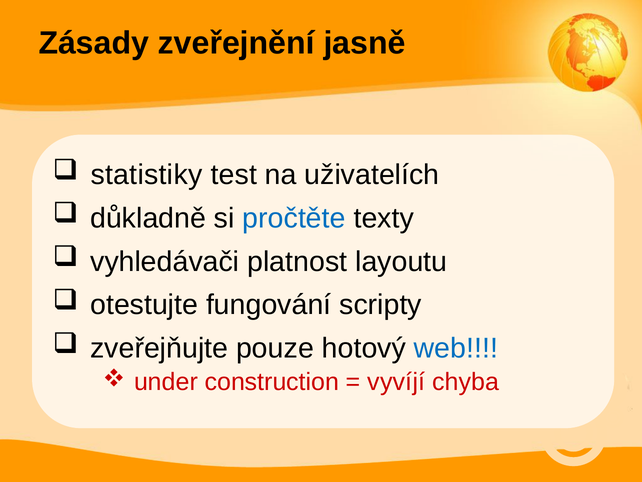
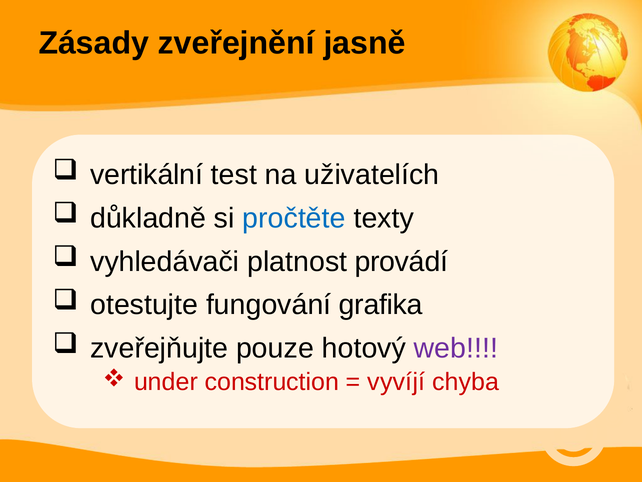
statistiky: statistiky -> vertikální
layoutu: layoutu -> provádí
scripty: scripty -> grafika
web colour: blue -> purple
